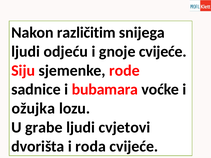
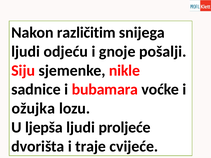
gnoje cvijeće: cvijeće -> pošalji
rode: rode -> nikle
grabe: grabe -> ljepša
cvjetovi: cvjetovi -> proljeće
roda: roda -> traje
